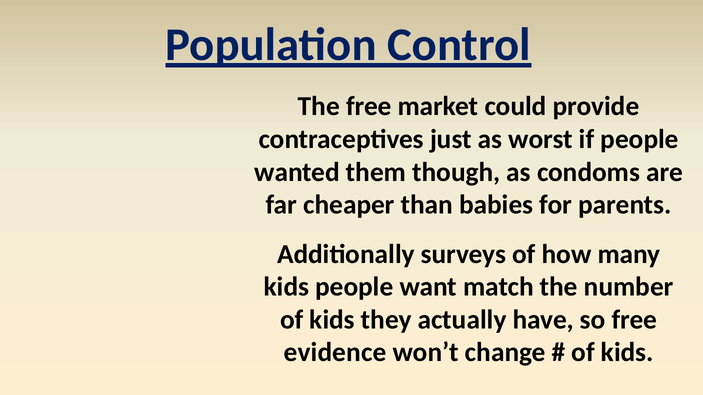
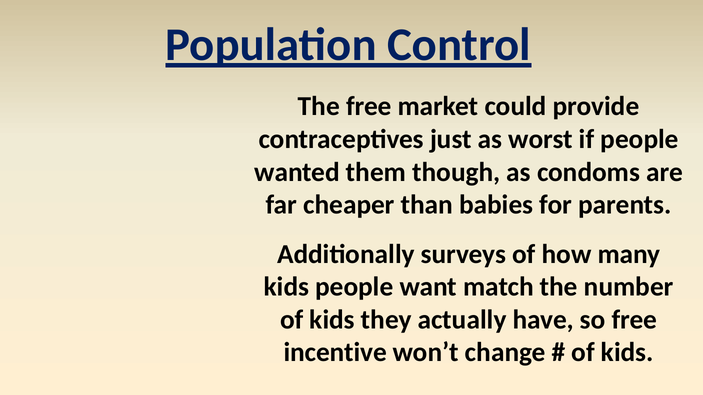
evidence: evidence -> incentive
